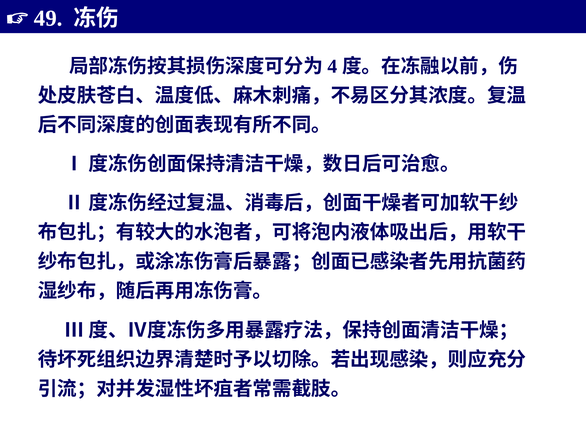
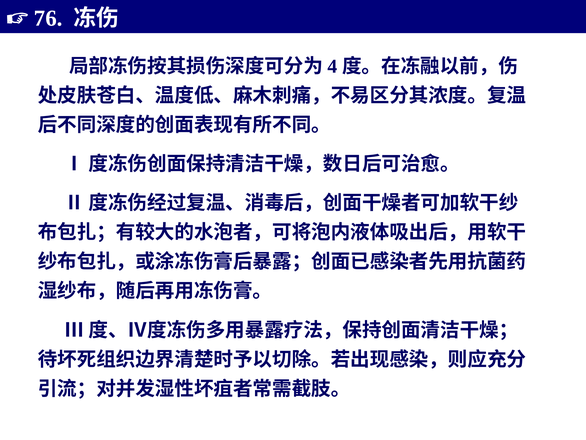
49: 49 -> 76
